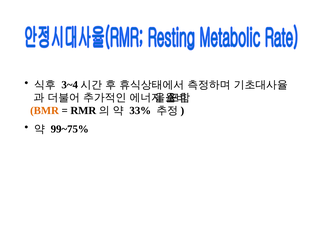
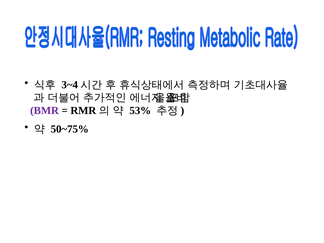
BMR colour: orange -> purple
33%: 33% -> 53%
99~75%: 99~75% -> 50~75%
